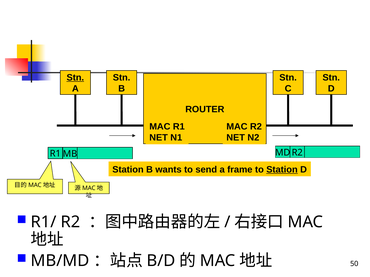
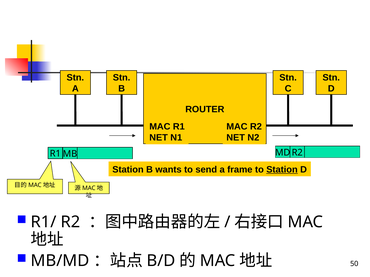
Stn at (75, 78) underline: present -> none
